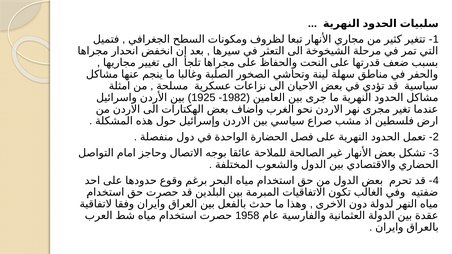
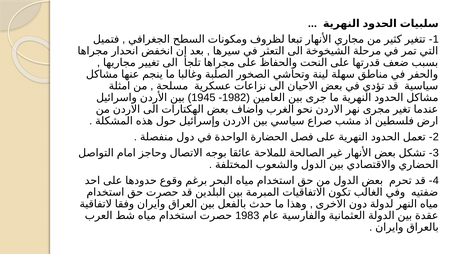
1925: 1925 -> 1945
1958: 1958 -> 1983
